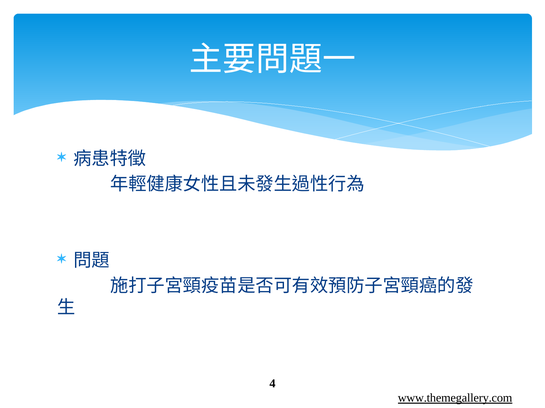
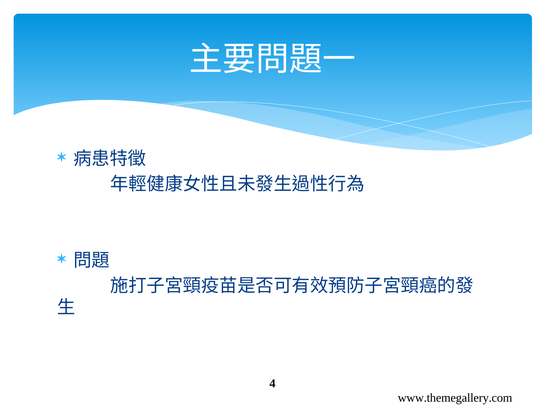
www.themegallery.com underline: present -> none
